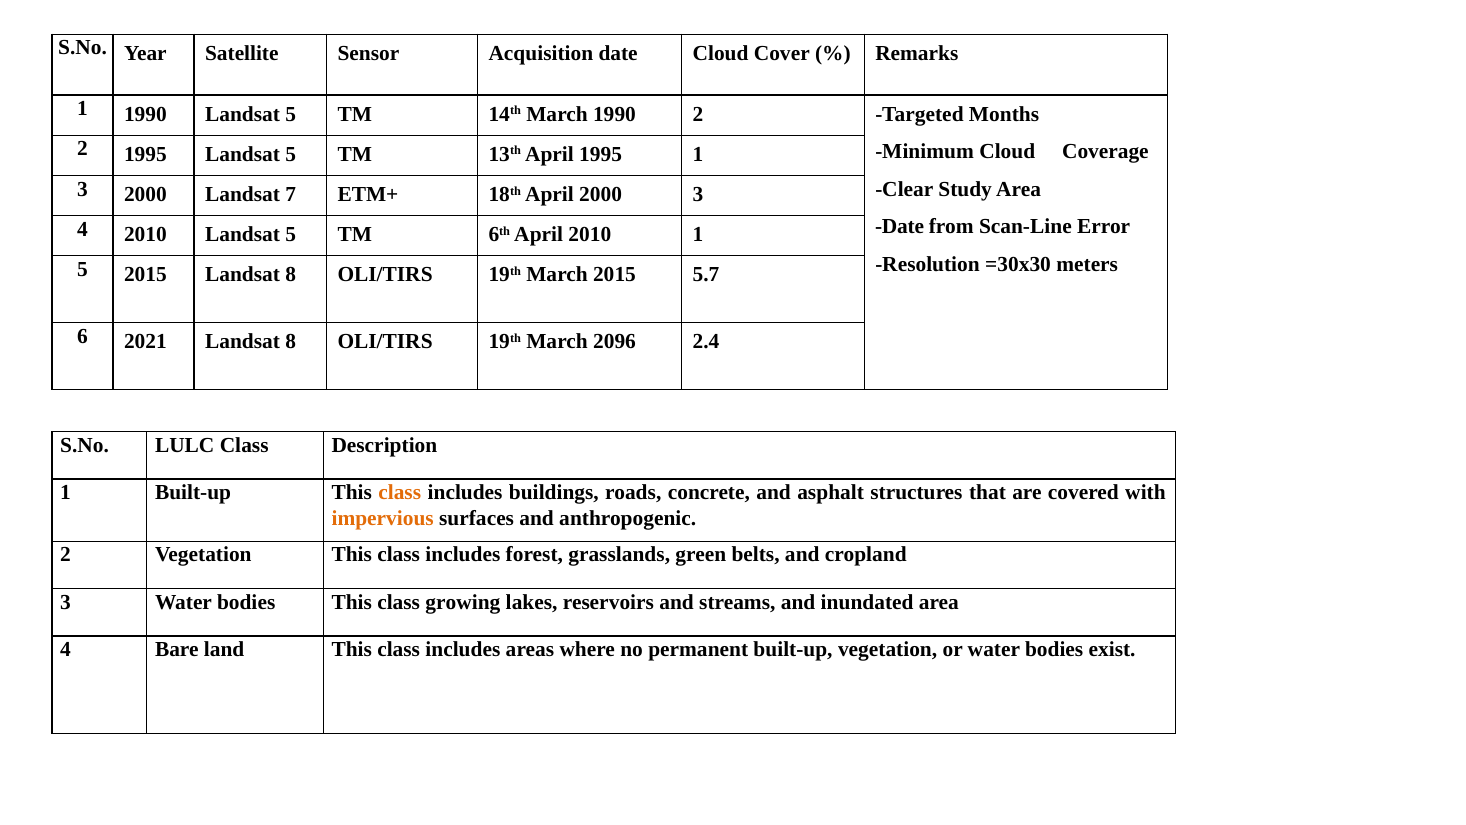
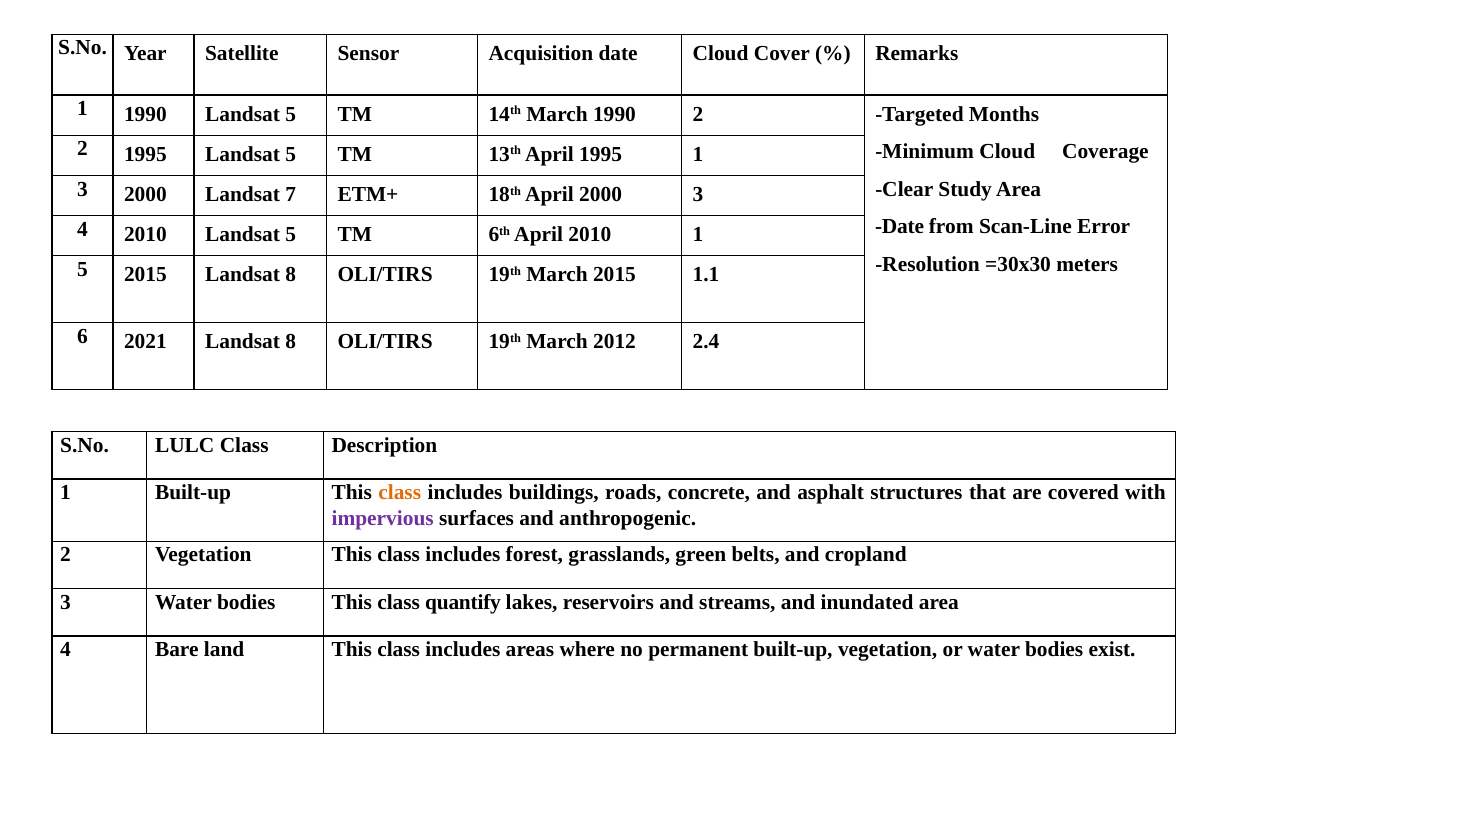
5.7: 5.7 -> 1.1
2096: 2096 -> 2012
impervious colour: orange -> purple
growing: growing -> quantify
